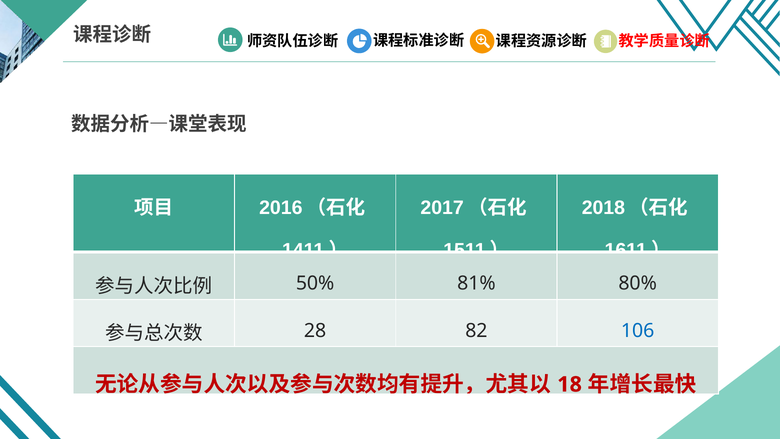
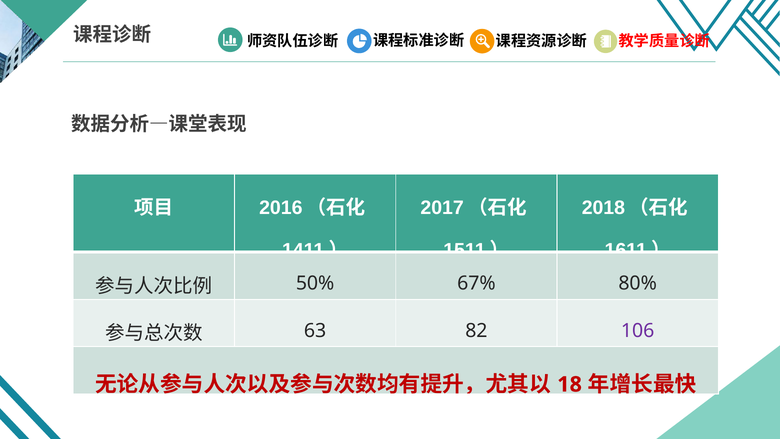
81%: 81% -> 67%
28: 28 -> 63
106 colour: blue -> purple
